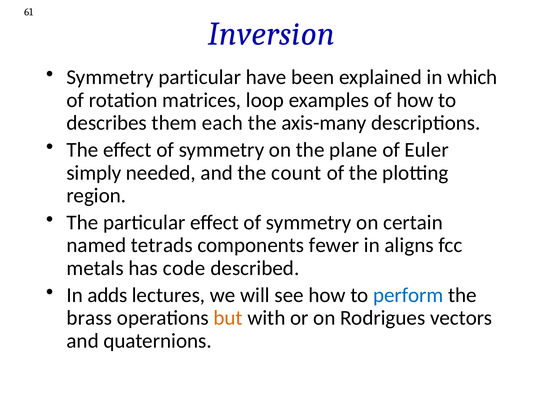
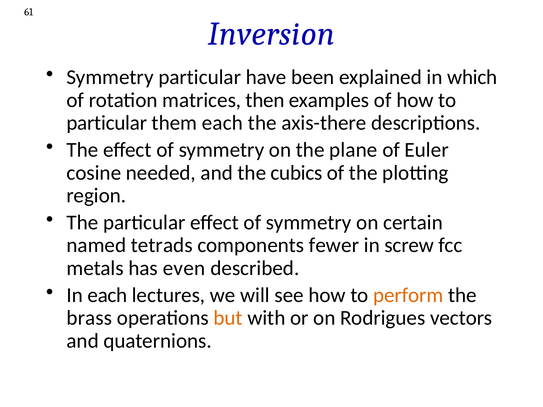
loop: loop -> then
describes at (107, 123): describes -> particular
axis-many: axis-many -> axis-there
simply: simply -> cosine
count: count -> cubics
aligns: aligns -> screw
code: code -> even
In adds: adds -> each
perform colour: blue -> orange
